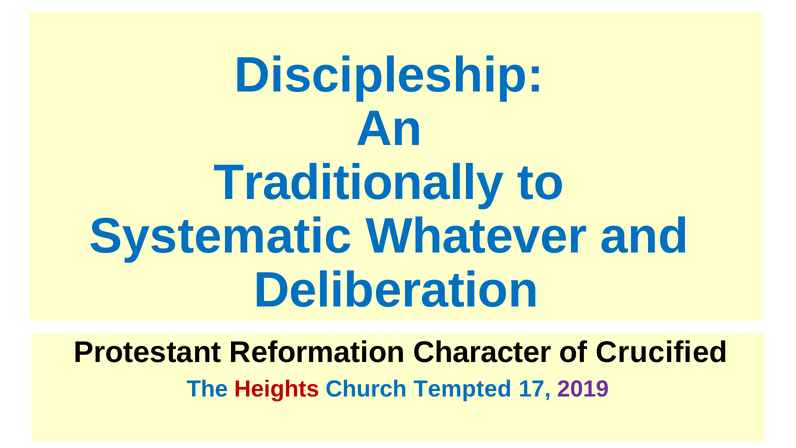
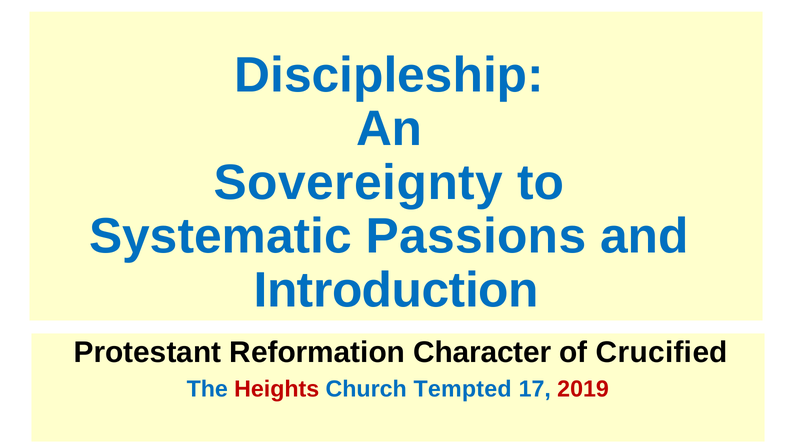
Traditionally: Traditionally -> Sovereignty
Whatever: Whatever -> Passions
Deliberation: Deliberation -> Introduction
2019 colour: purple -> red
